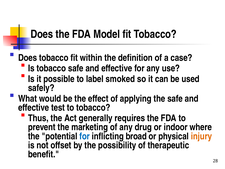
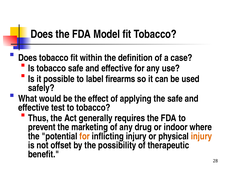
smoked: smoked -> firearms
for at (85, 136) colour: blue -> orange
inflicting broad: broad -> injury
